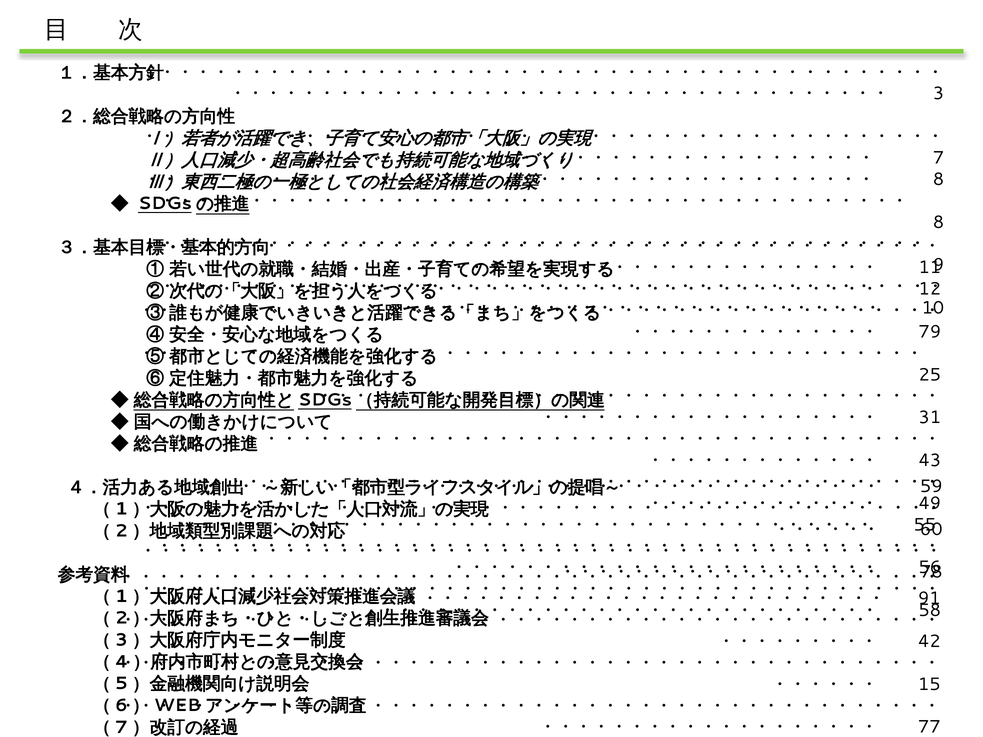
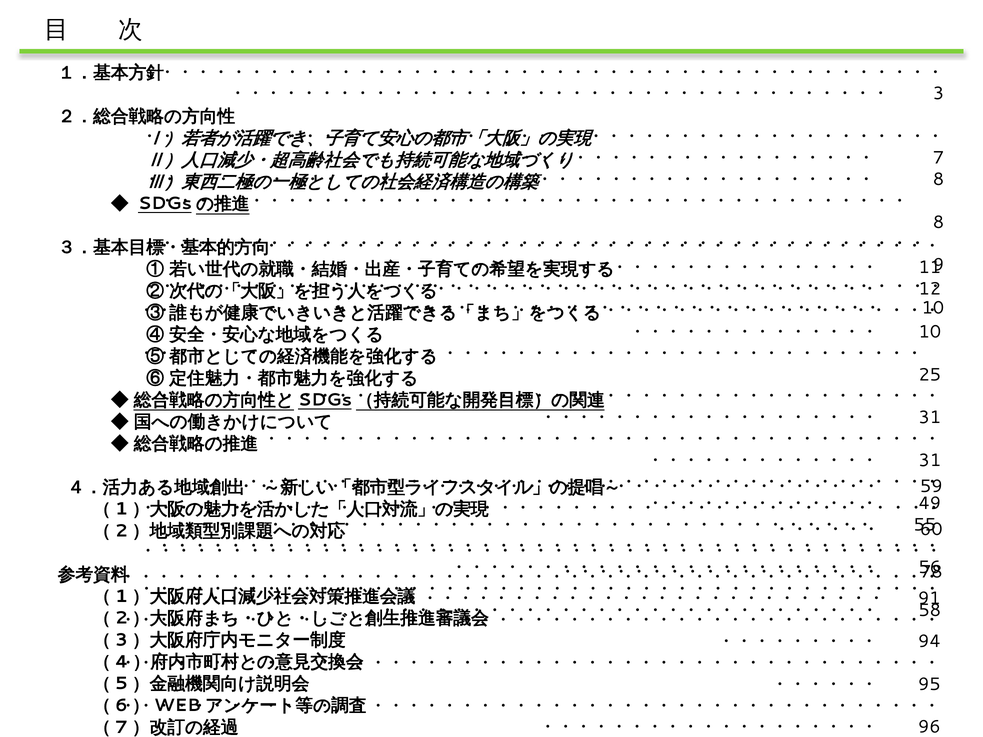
79 at (930, 332): 79 -> 10
43 at (930, 461): 43 -> 31
42: 42 -> 94
15 at (929, 684): 15 -> 95
77 at (929, 727): 77 -> 96
